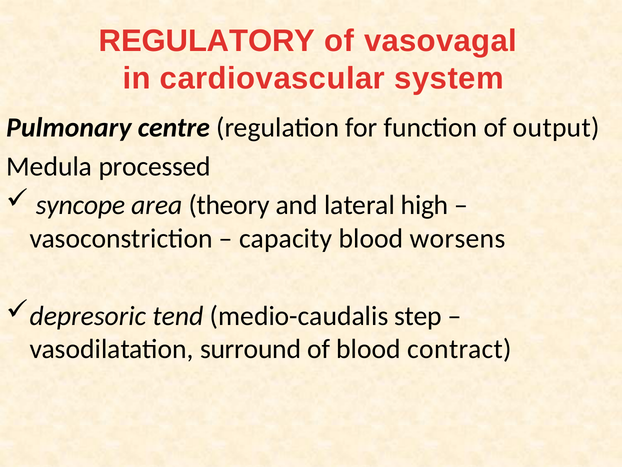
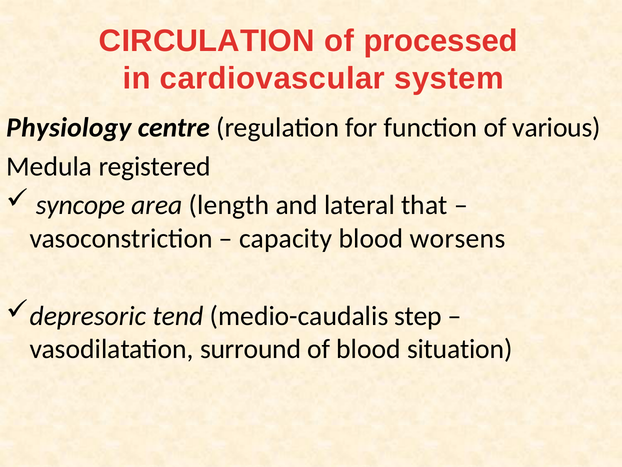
REGULATORY: REGULATORY -> CIRCULATION
vasovagal: vasovagal -> processed
Pulmonary: Pulmonary -> Physiology
output: output -> various
processed: processed -> registered
theory: theory -> length
high: high -> that
contract: contract -> situation
